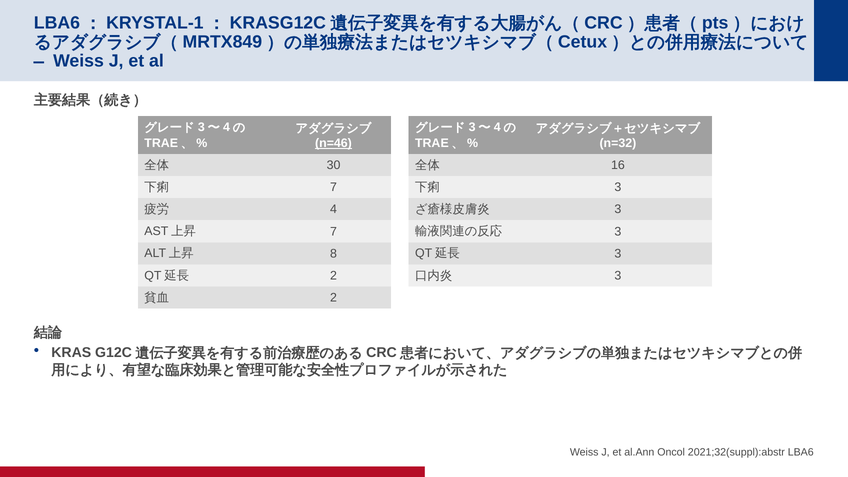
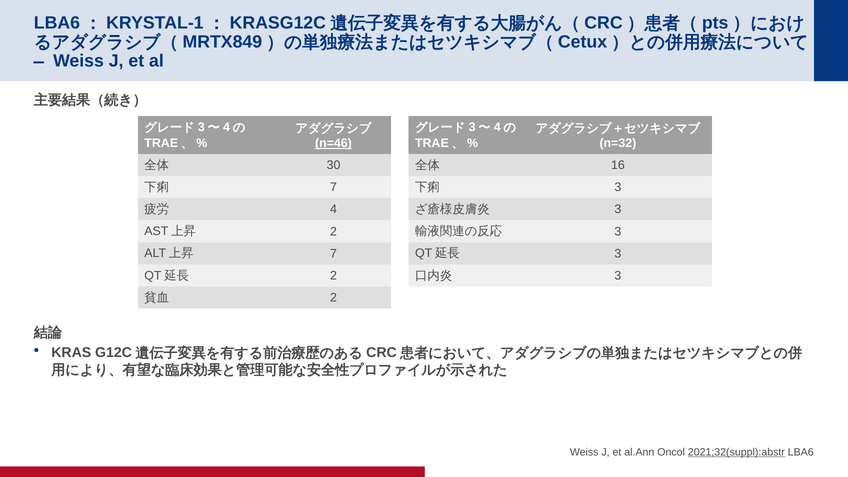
7 at (334, 231): 7 -> 2
8 at (334, 254): 8 -> 7
2021;32(suppl):abstr underline: none -> present
